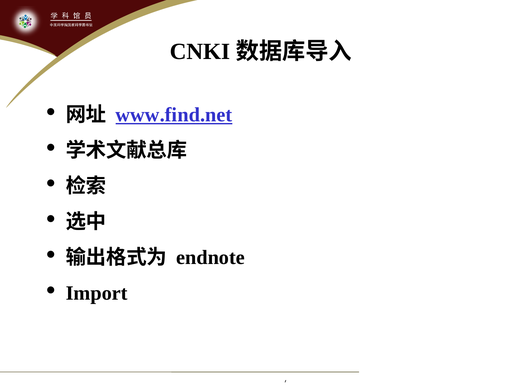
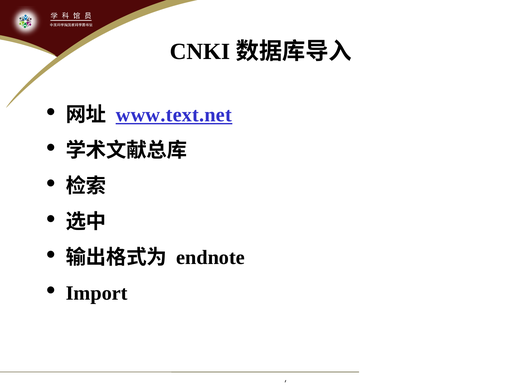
www.find.net: www.find.net -> www.text.net
